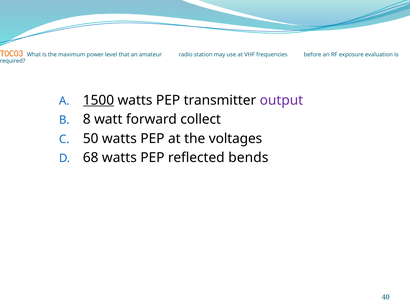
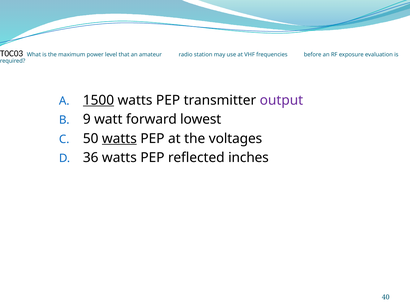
T0C03 colour: orange -> black
8: 8 -> 9
collect: collect -> lowest
watts at (119, 138) underline: none -> present
68: 68 -> 36
bends: bends -> inches
